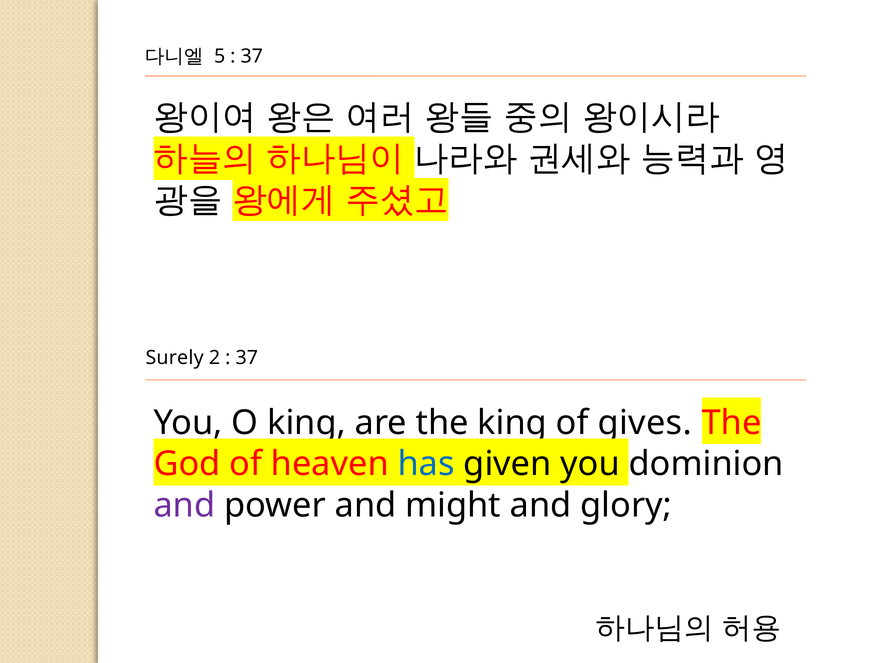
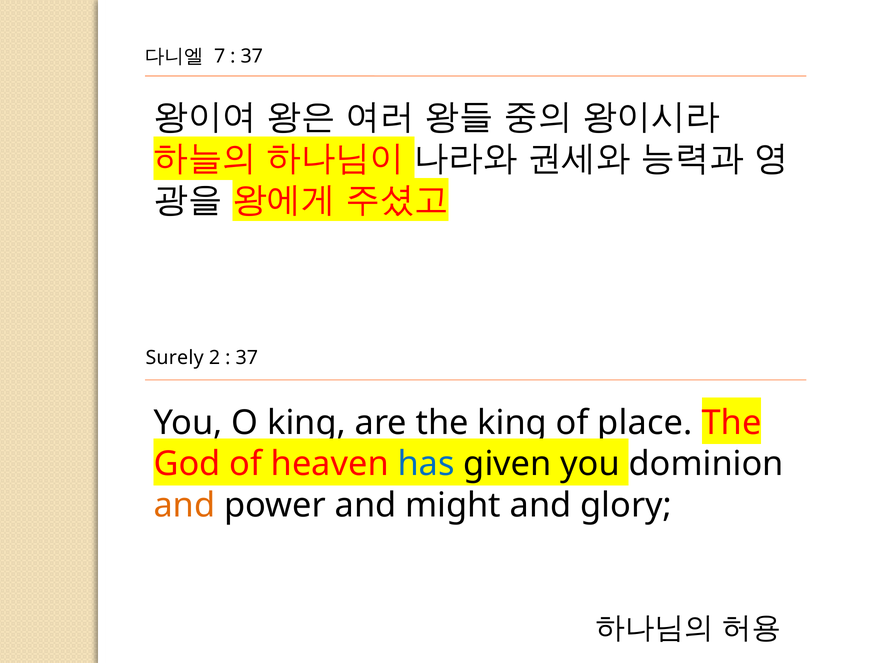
5: 5 -> 7
gives: gives -> place
and at (184, 505) colour: purple -> orange
